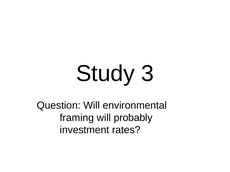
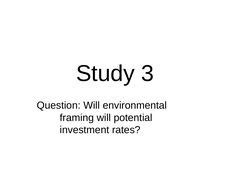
probably: probably -> potential
